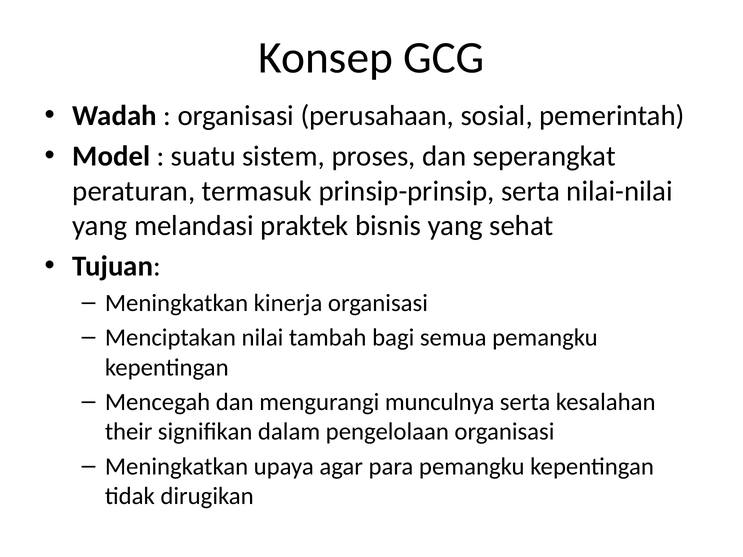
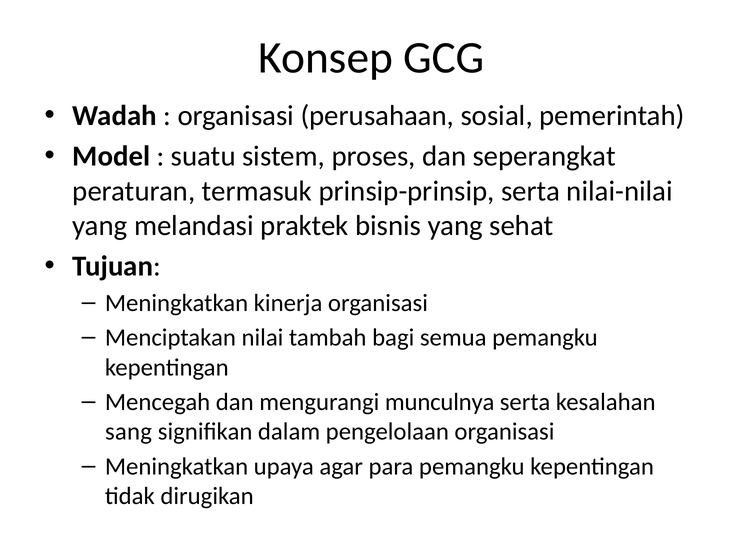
their: their -> sang
